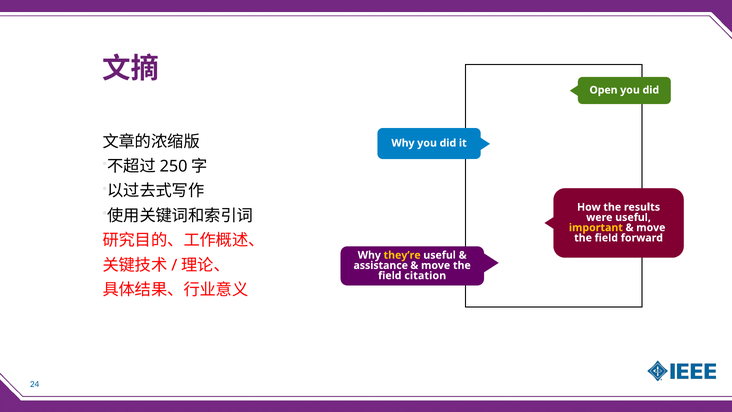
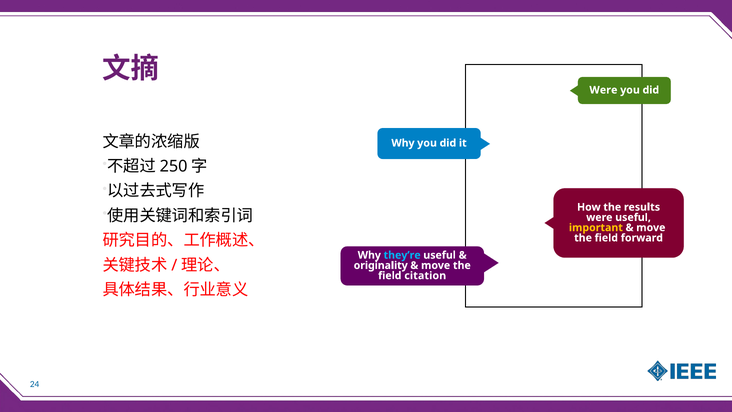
Open at (604, 90): Open -> Were
they’re colour: yellow -> light blue
assistance: assistance -> originality
